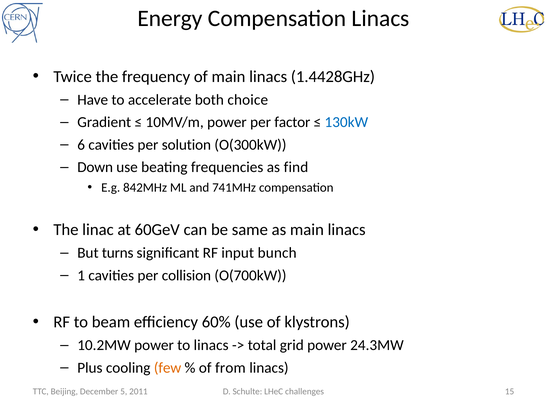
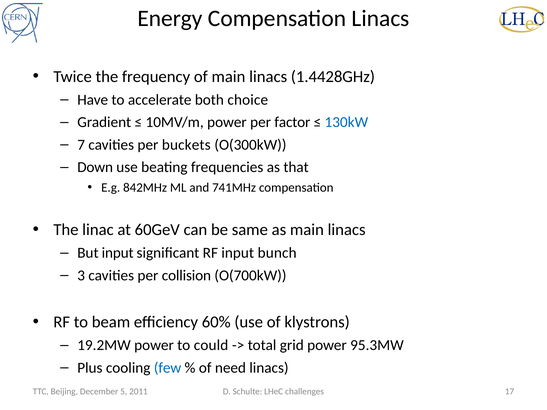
6: 6 -> 7
solution: solution -> buckets
find: find -> that
But turns: turns -> input
1: 1 -> 3
10.2MW: 10.2MW -> 19.2MW
to linacs: linacs -> could
24.3MW: 24.3MW -> 95.3MW
few colour: orange -> blue
from: from -> need
15: 15 -> 17
